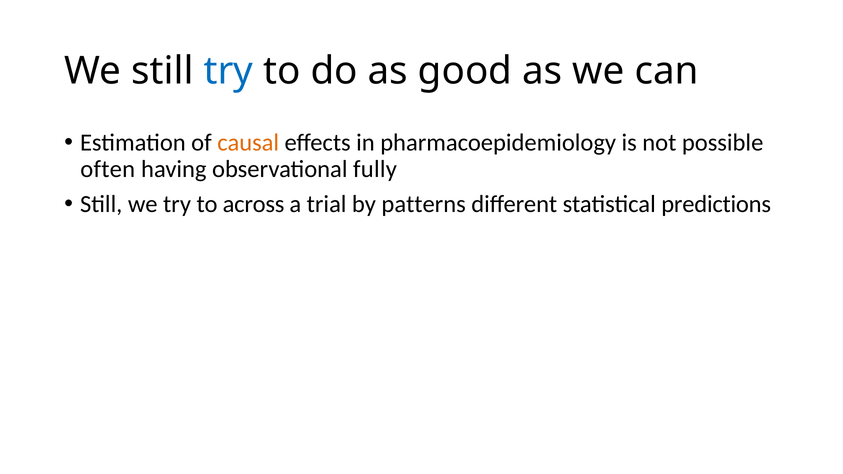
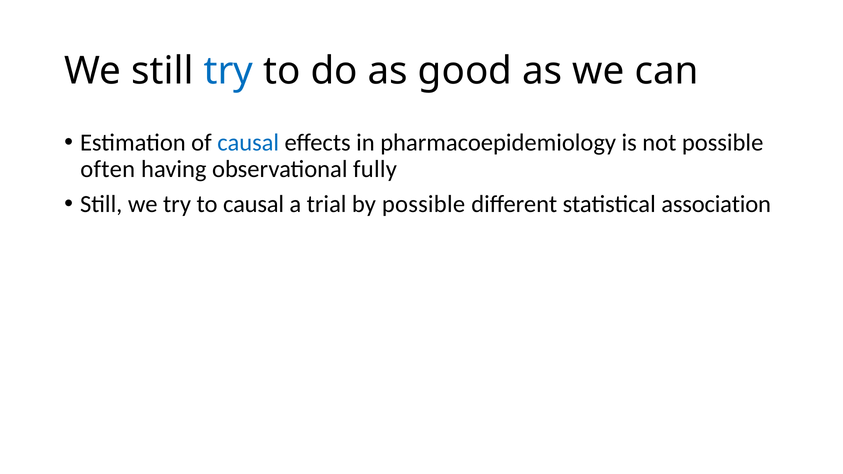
causal at (248, 143) colour: orange -> blue
to across: across -> causal
by patterns: patterns -> possible
predictions: predictions -> association
